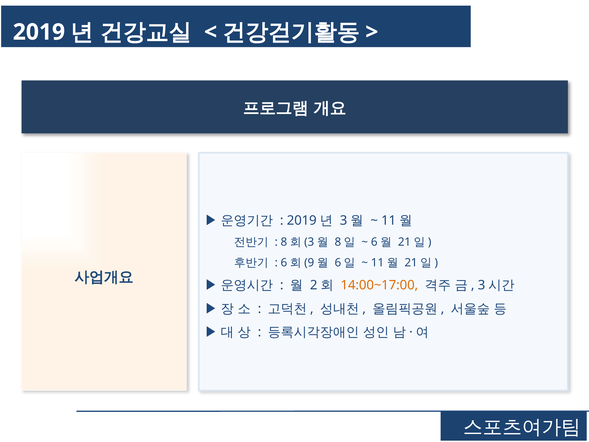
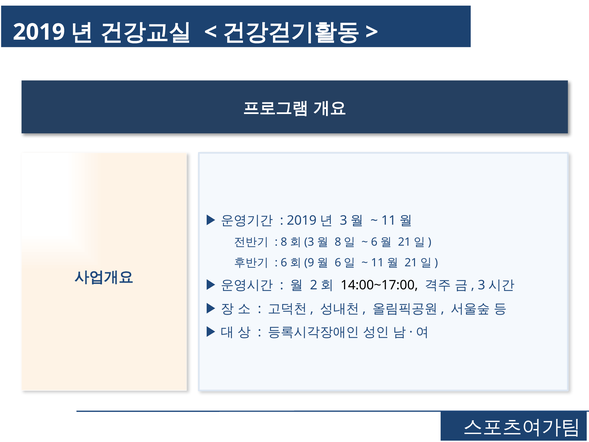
14:00~17:00 colour: orange -> black
